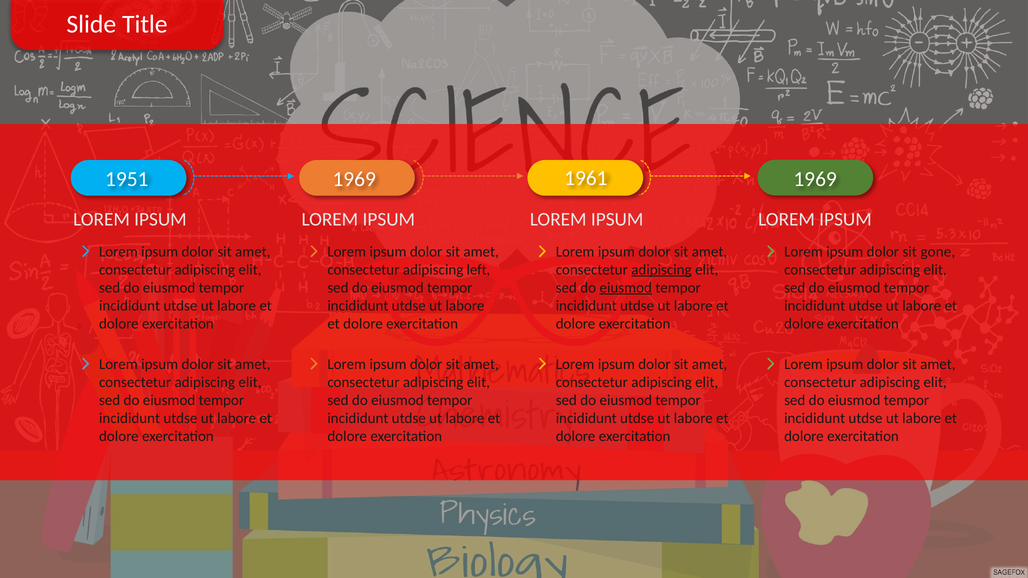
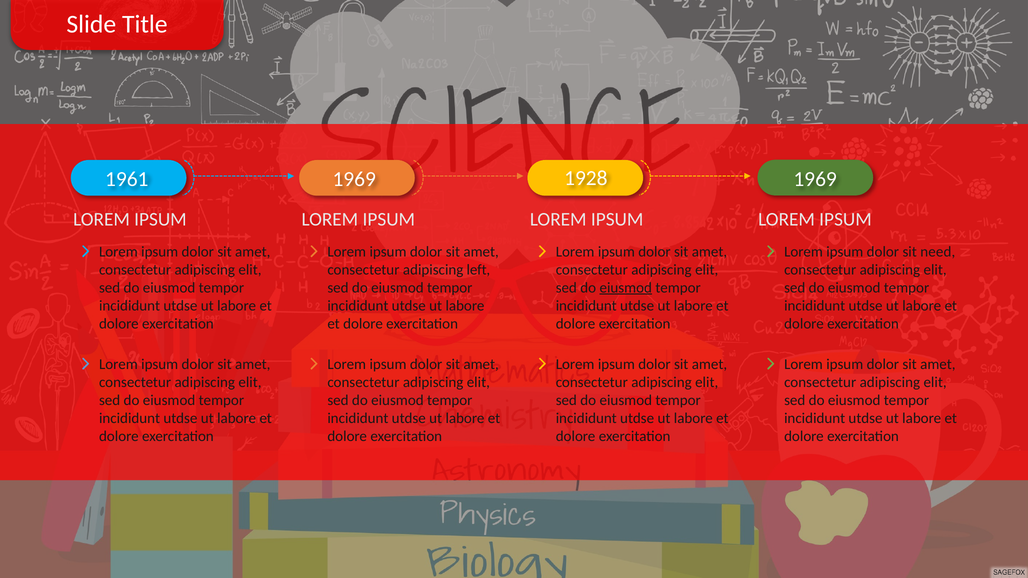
1951: 1951 -> 1961
1961: 1961 -> 1928
gone: gone -> need
adipiscing at (661, 270) underline: present -> none
